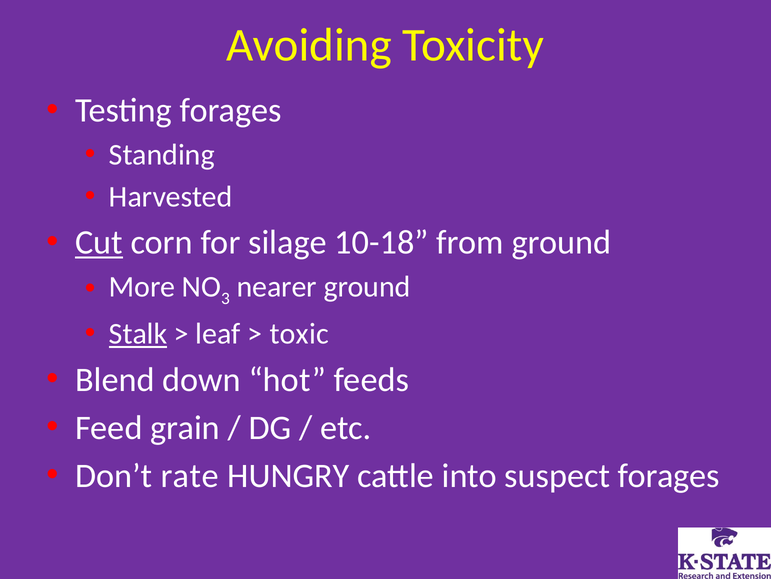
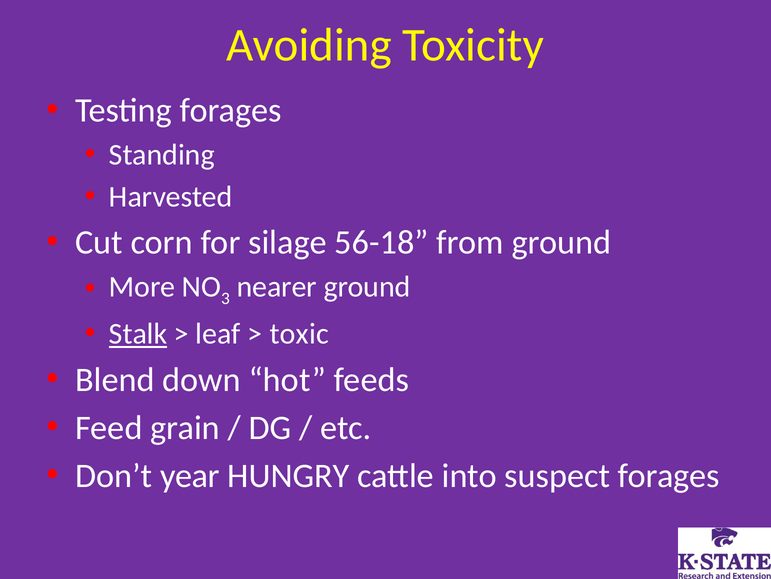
Cut underline: present -> none
10-18: 10-18 -> 56-18
rate: rate -> year
